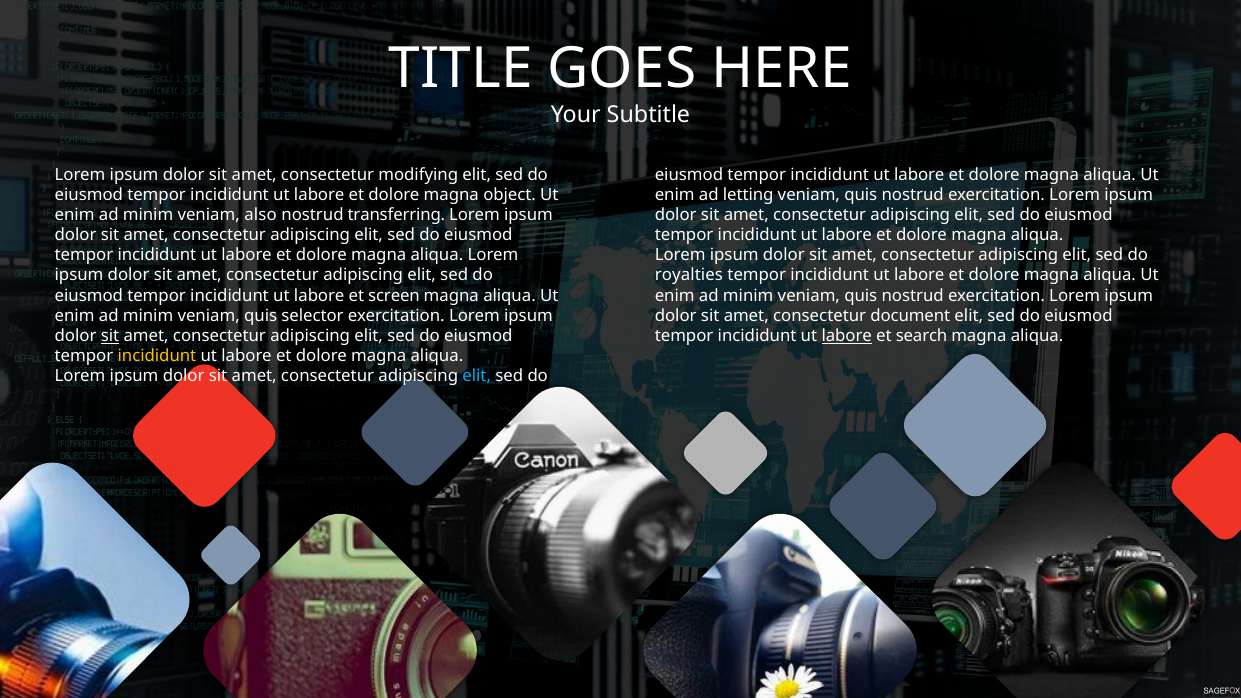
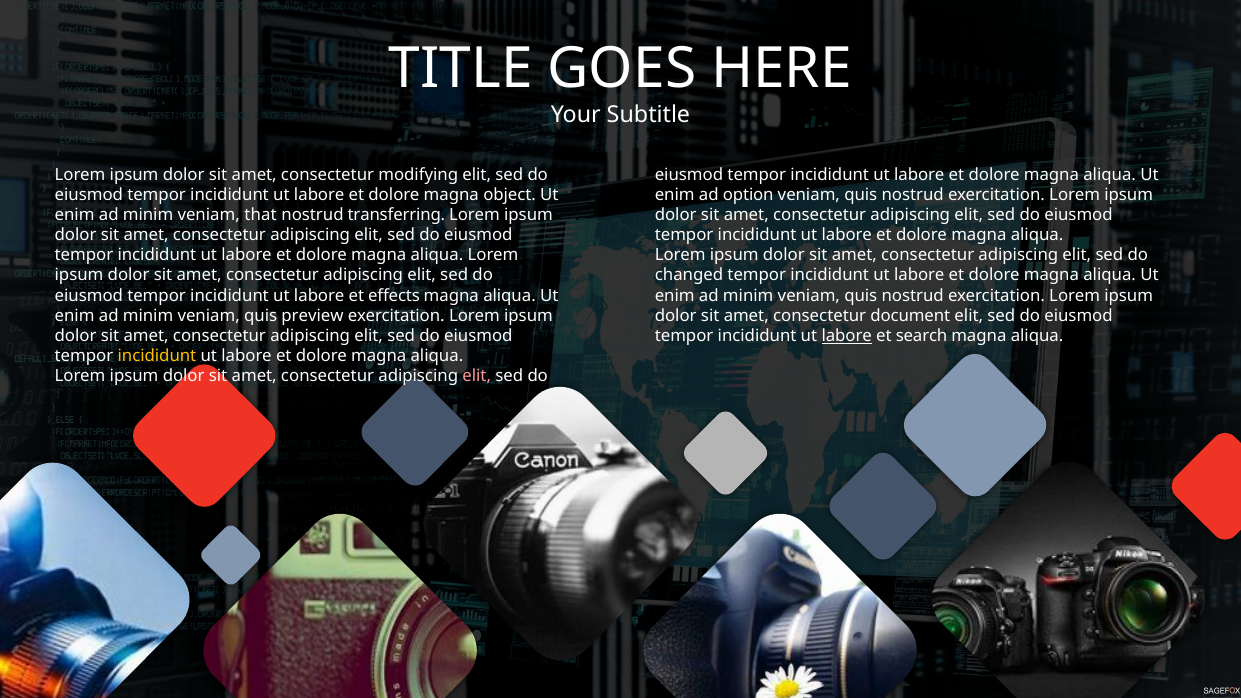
letting: letting -> option
also: also -> that
royalties: royalties -> changed
screen: screen -> effects
selector: selector -> preview
sit at (110, 336) underline: present -> none
elit at (477, 376) colour: light blue -> pink
